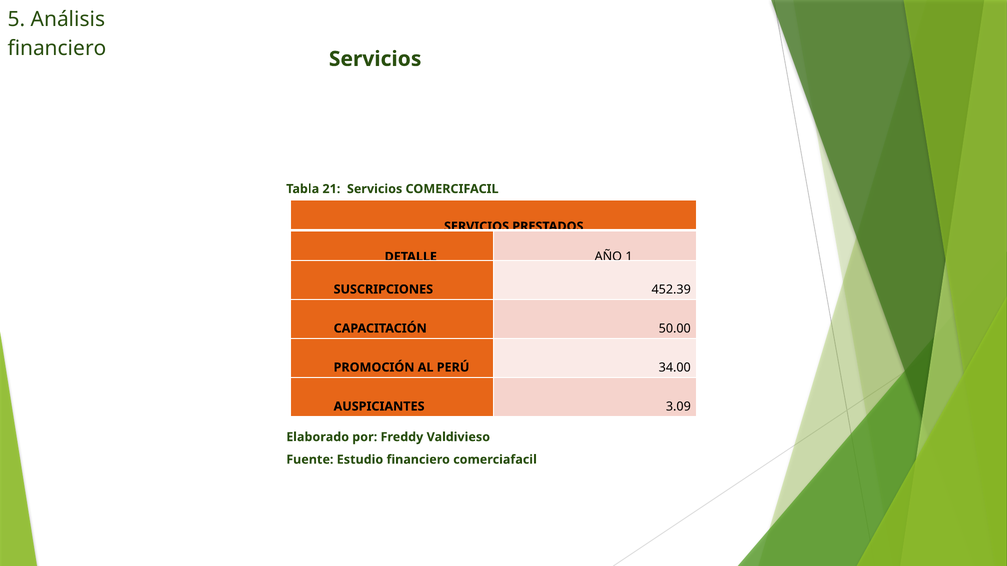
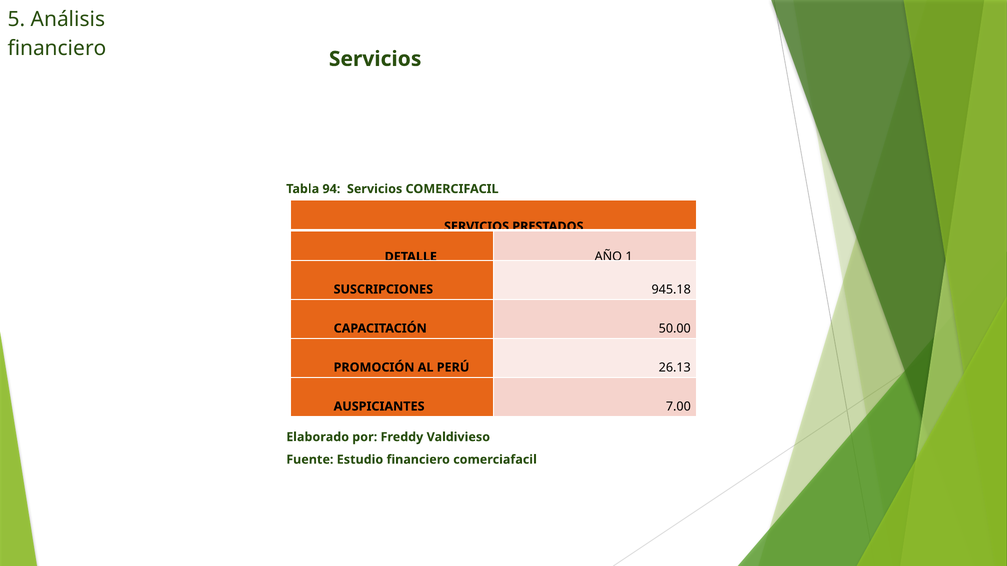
21: 21 -> 94
452.39: 452.39 -> 945.18
34.00: 34.00 -> 26.13
3.09: 3.09 -> 7.00
